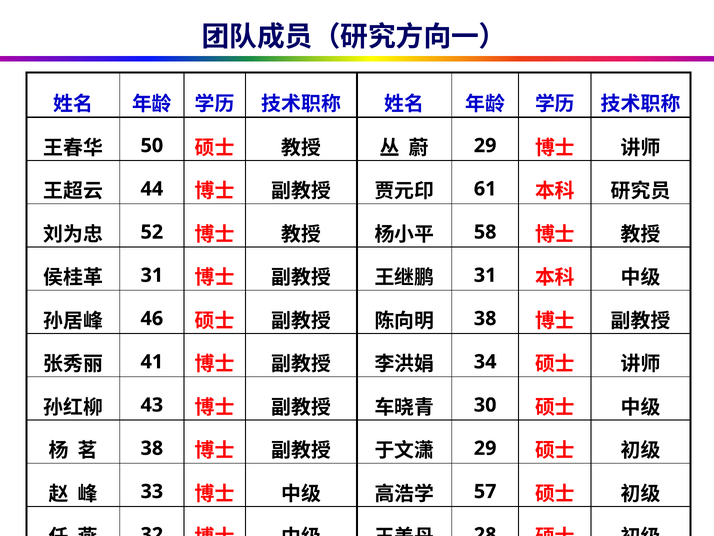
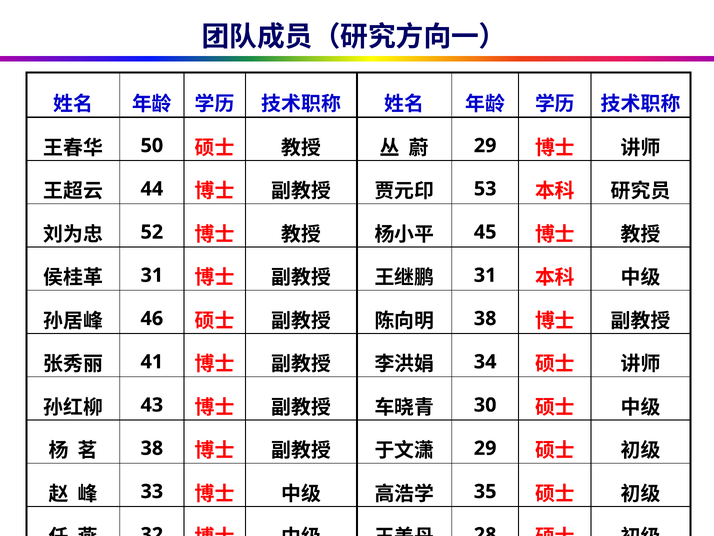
61: 61 -> 53
58: 58 -> 45
57: 57 -> 35
